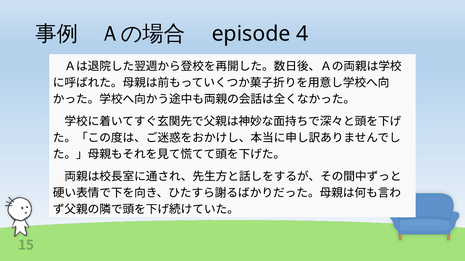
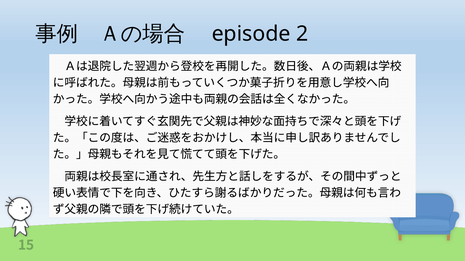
4: 4 -> 2
